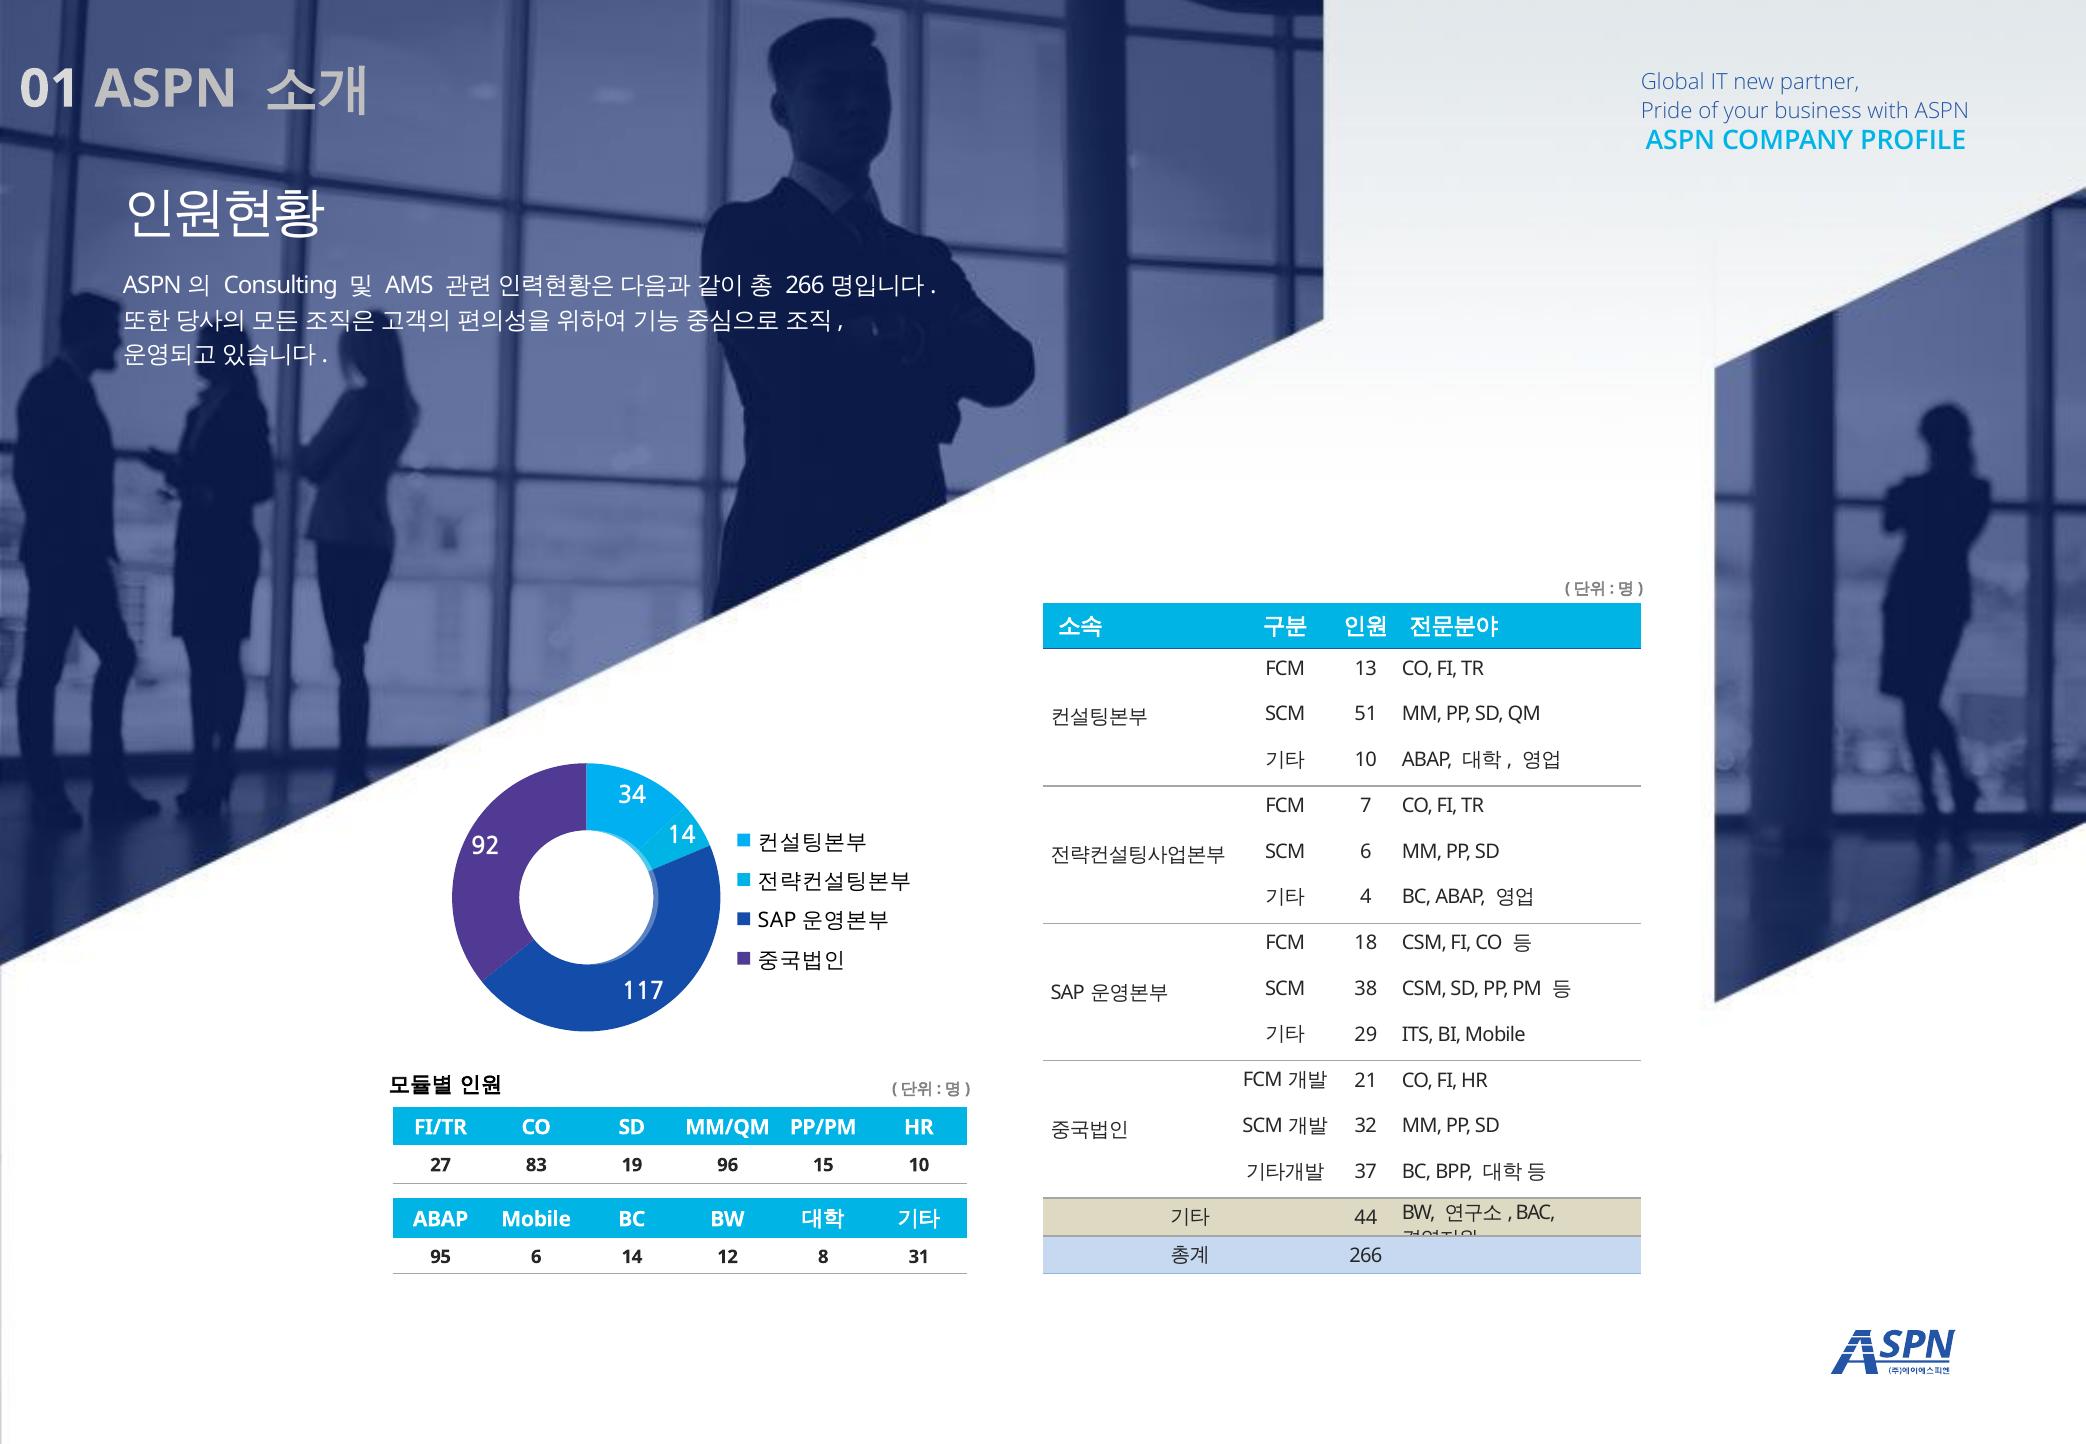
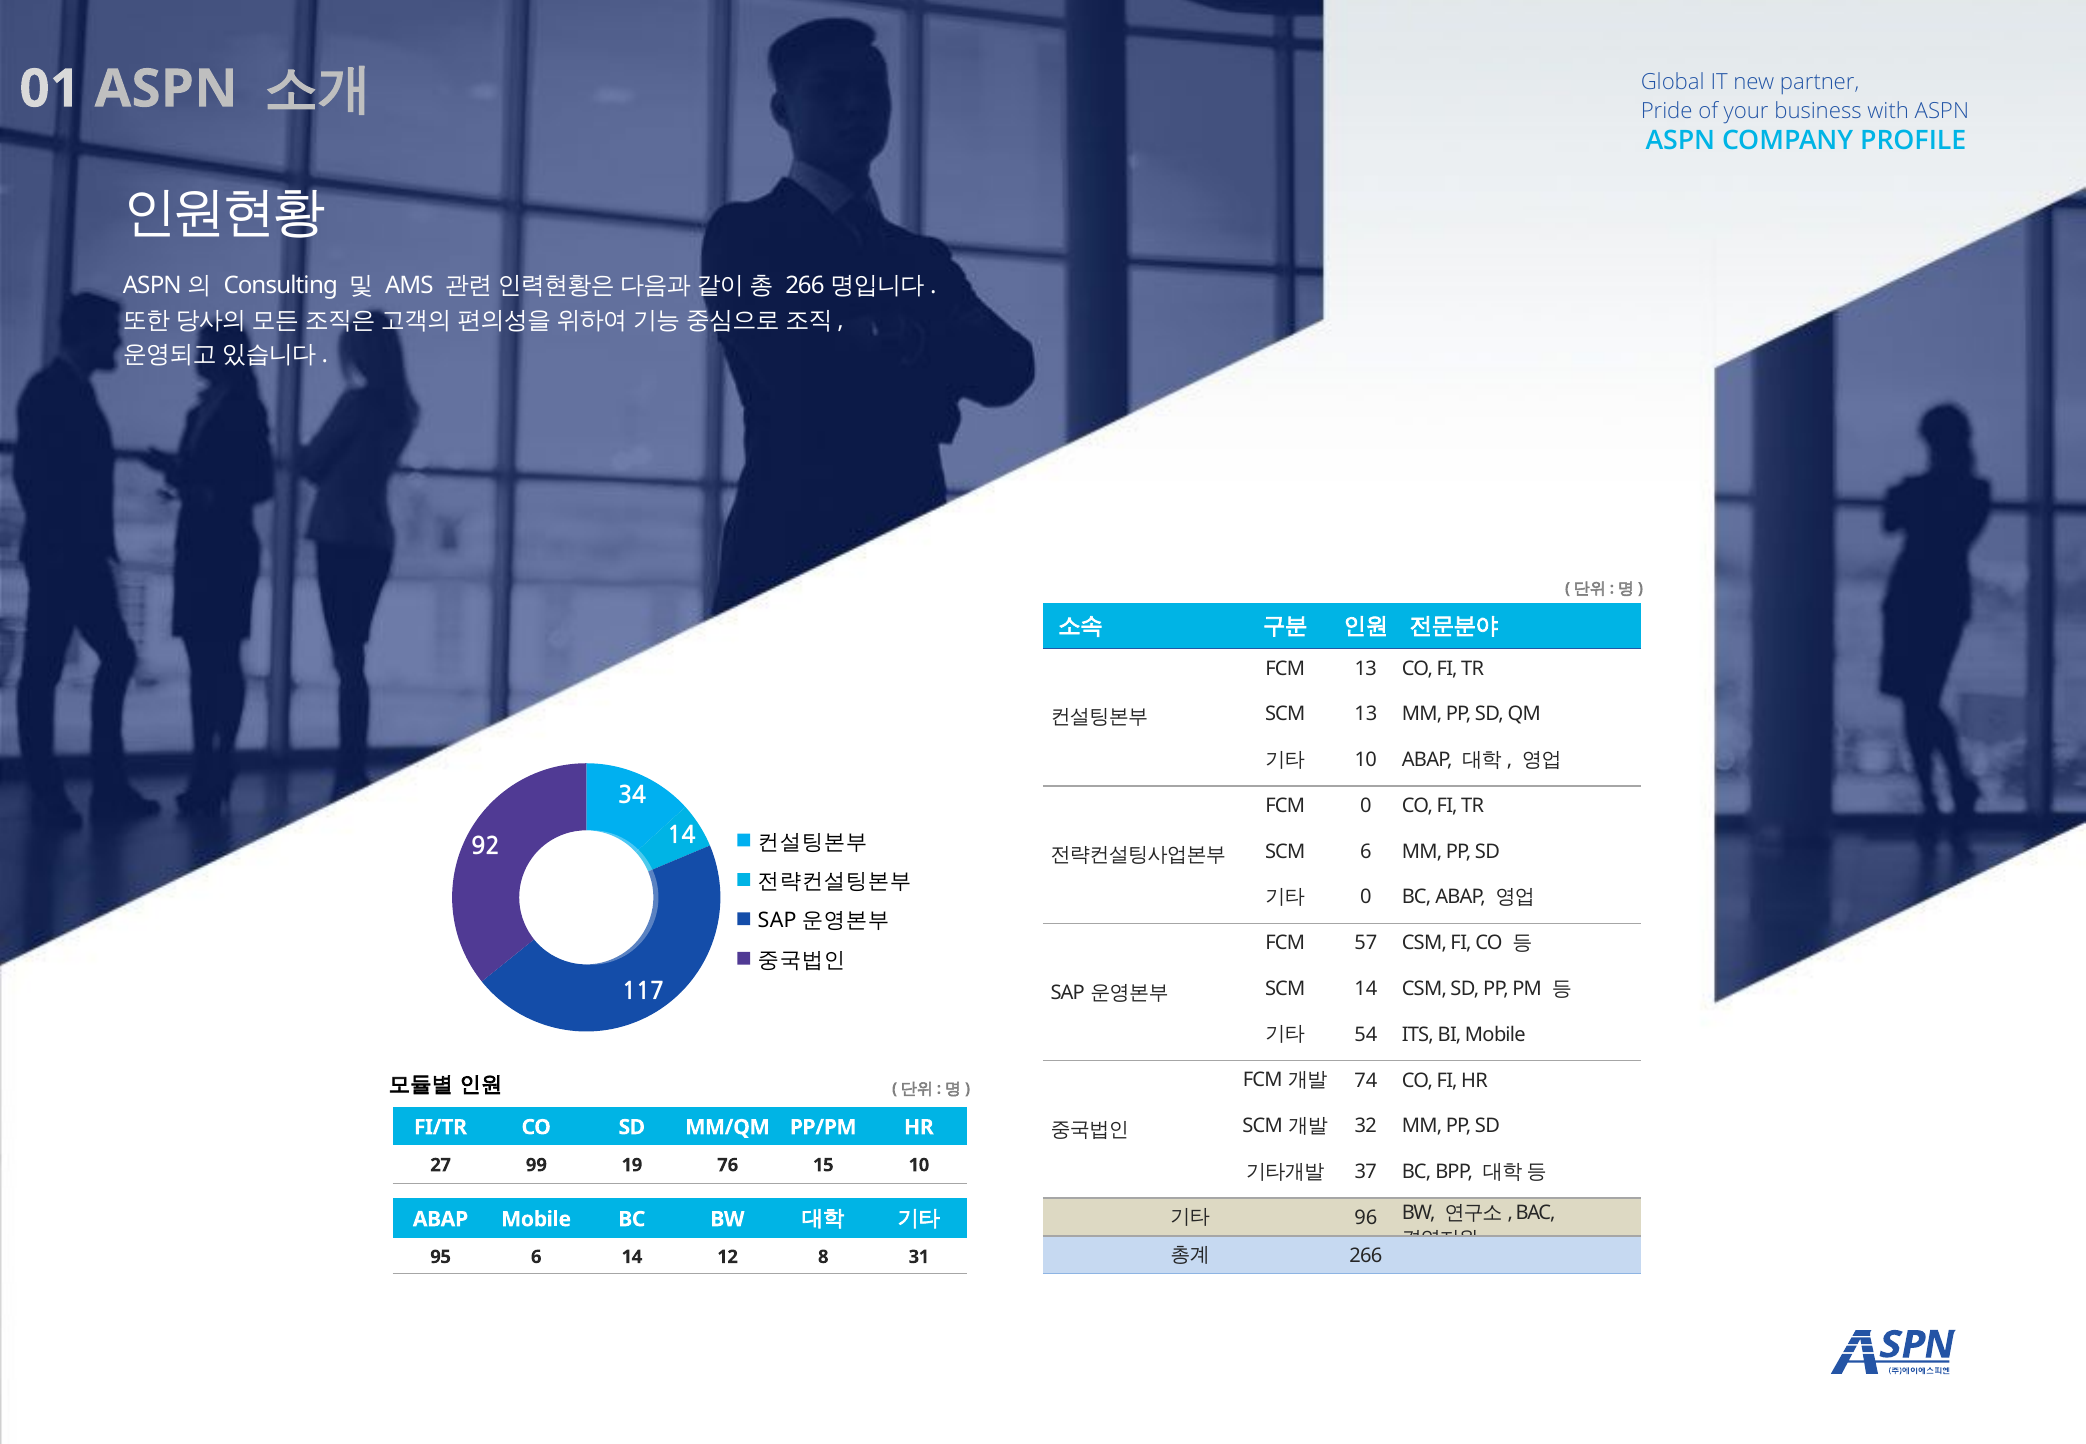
SCM 51: 51 -> 13
FCM 7: 7 -> 0
4 at (1366, 897): 4 -> 0
18: 18 -> 57
SCM 38: 38 -> 14
29: 29 -> 54
21: 21 -> 74
83: 83 -> 99
96: 96 -> 76
44: 44 -> 96
